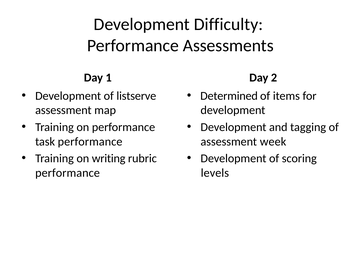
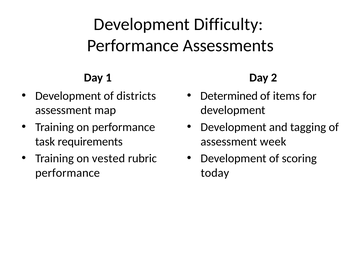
listserve: listserve -> districts
task performance: performance -> requirements
writing: writing -> vested
levels: levels -> today
